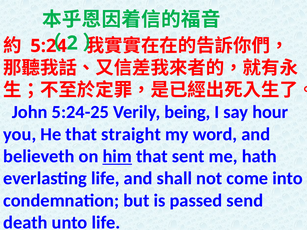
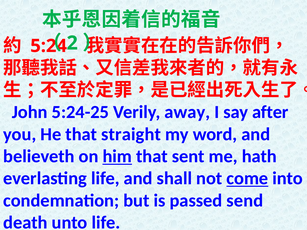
being: being -> away
hour: hour -> after
come underline: none -> present
